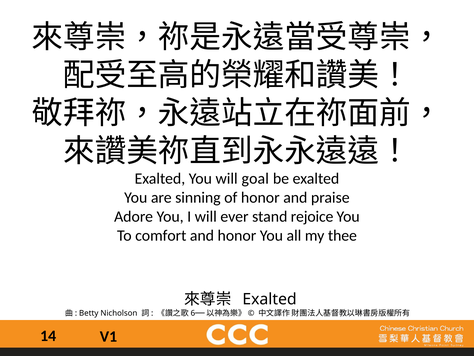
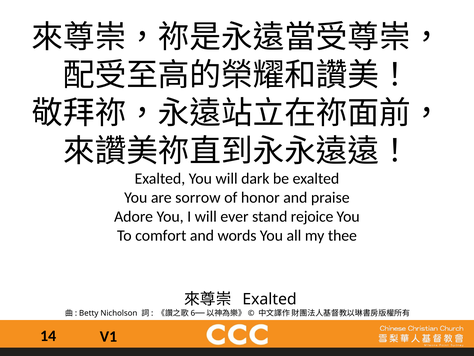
goal: goal -> dark
sinning: sinning -> sorrow
and honor: honor -> words
